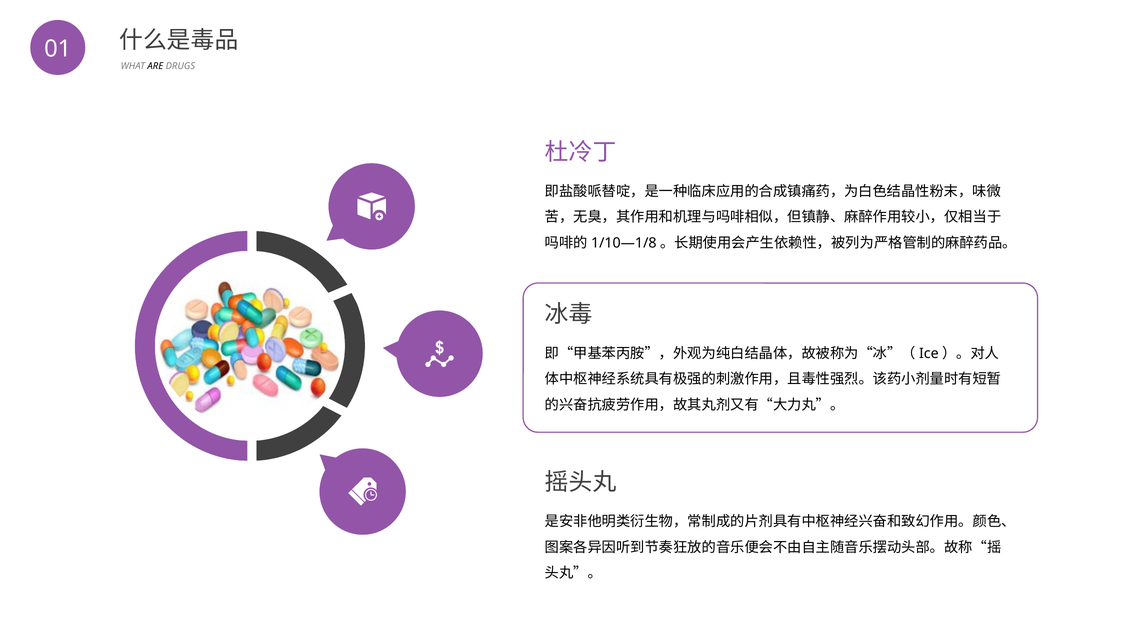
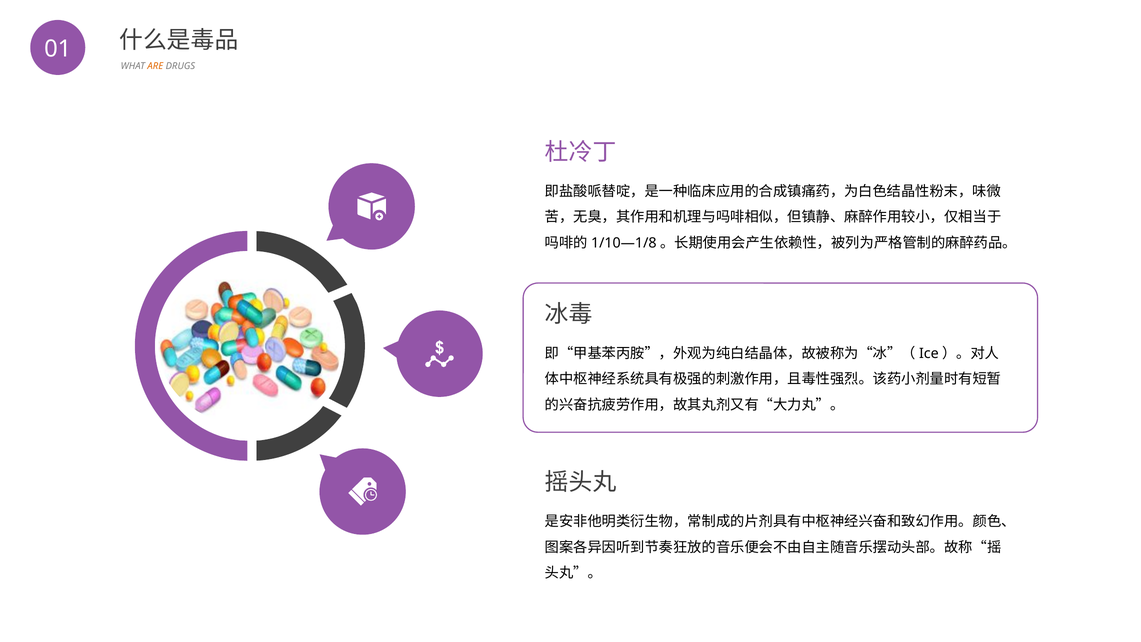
ARE colour: black -> orange
